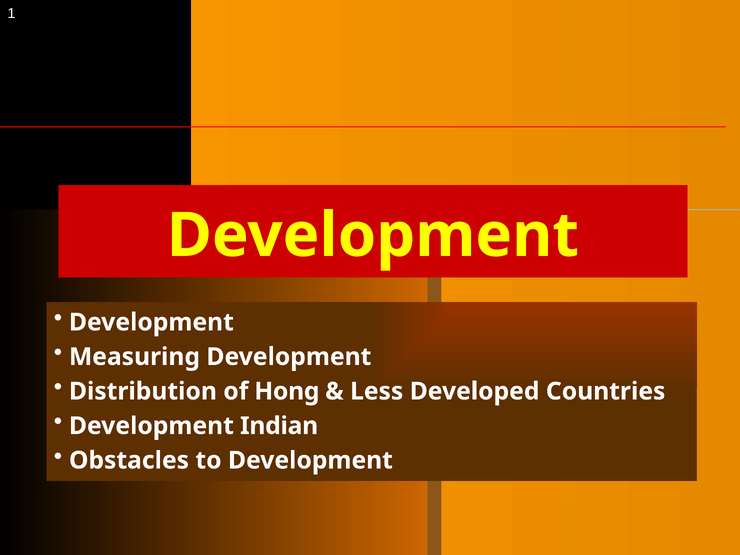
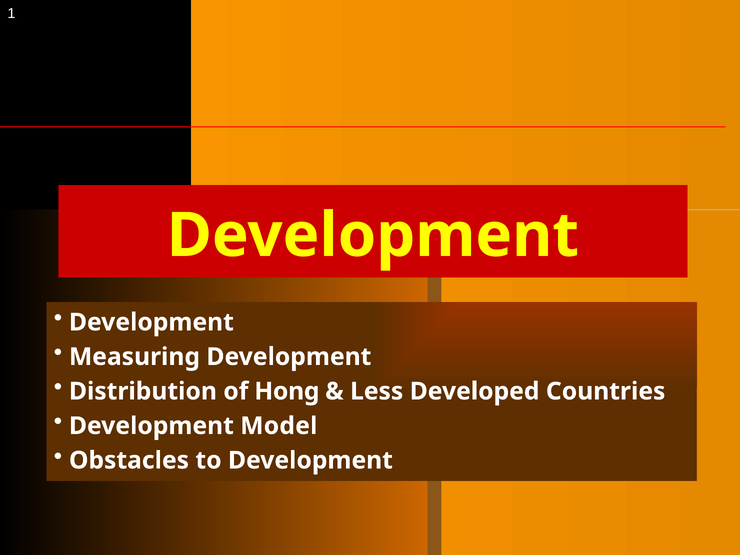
Indian: Indian -> Model
